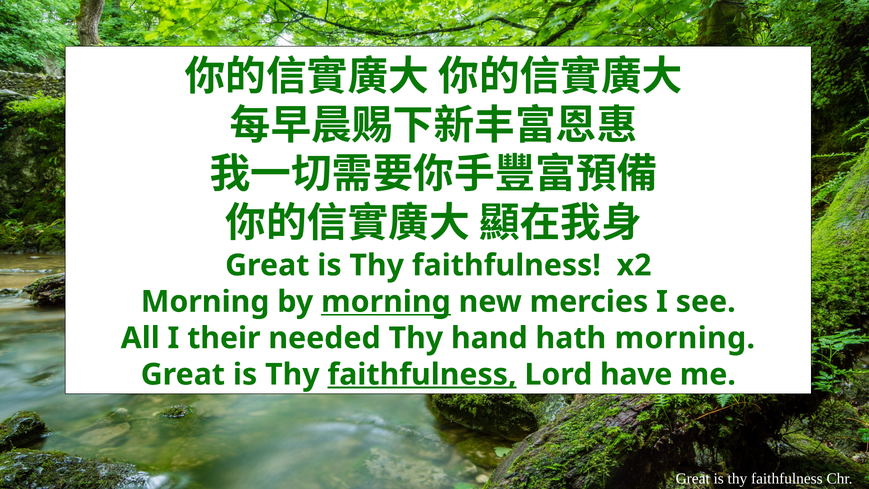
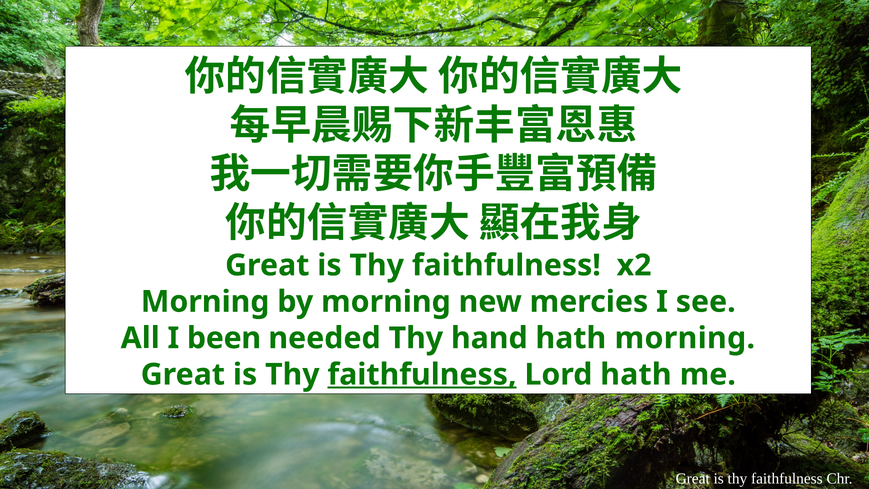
morning at (386, 302) underline: present -> none
their: their -> been
Lord have: have -> hath
